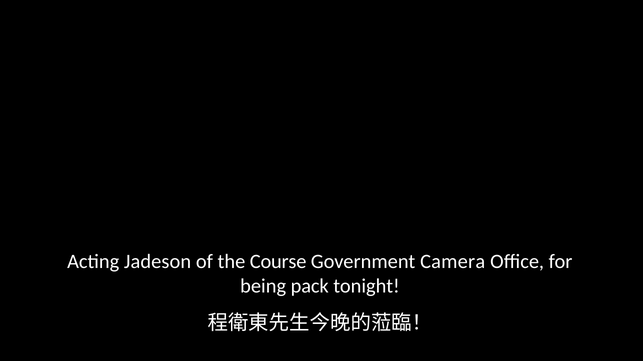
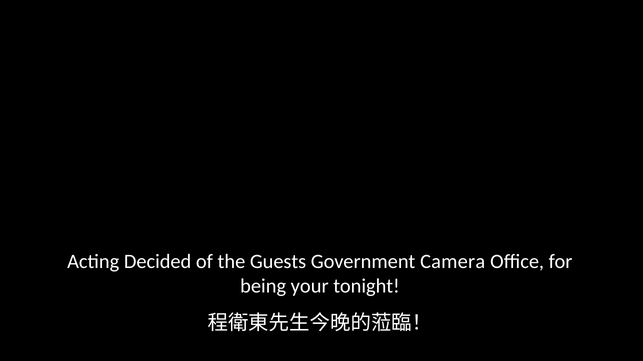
Jadeson: Jadeson -> Decided
Course: Course -> Guests
pack: pack -> your
